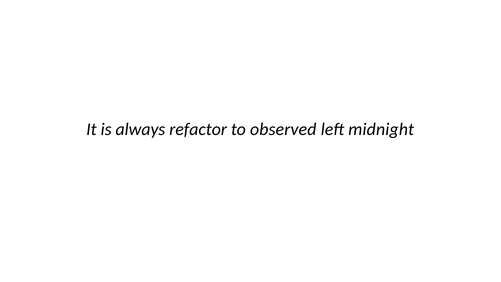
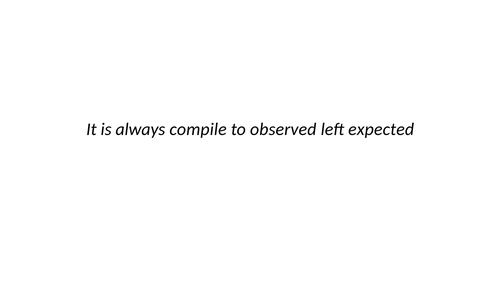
refactor: refactor -> compile
midnight: midnight -> expected
